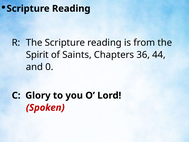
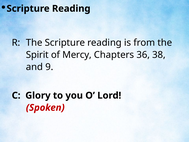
Saints: Saints -> Mercy
44: 44 -> 38
0: 0 -> 9
